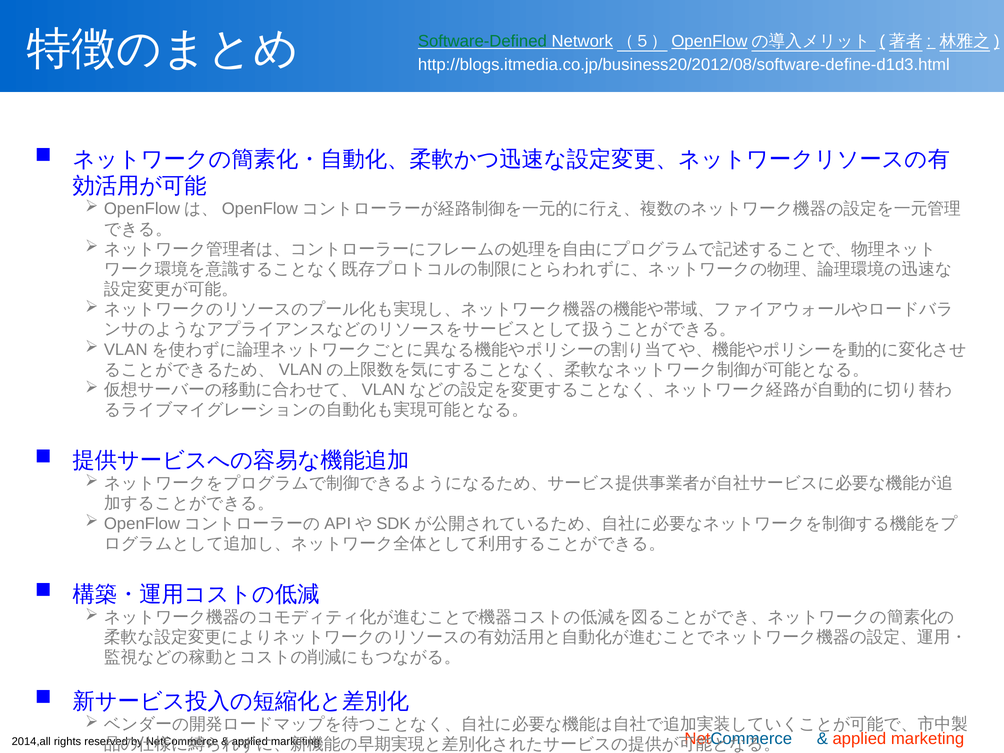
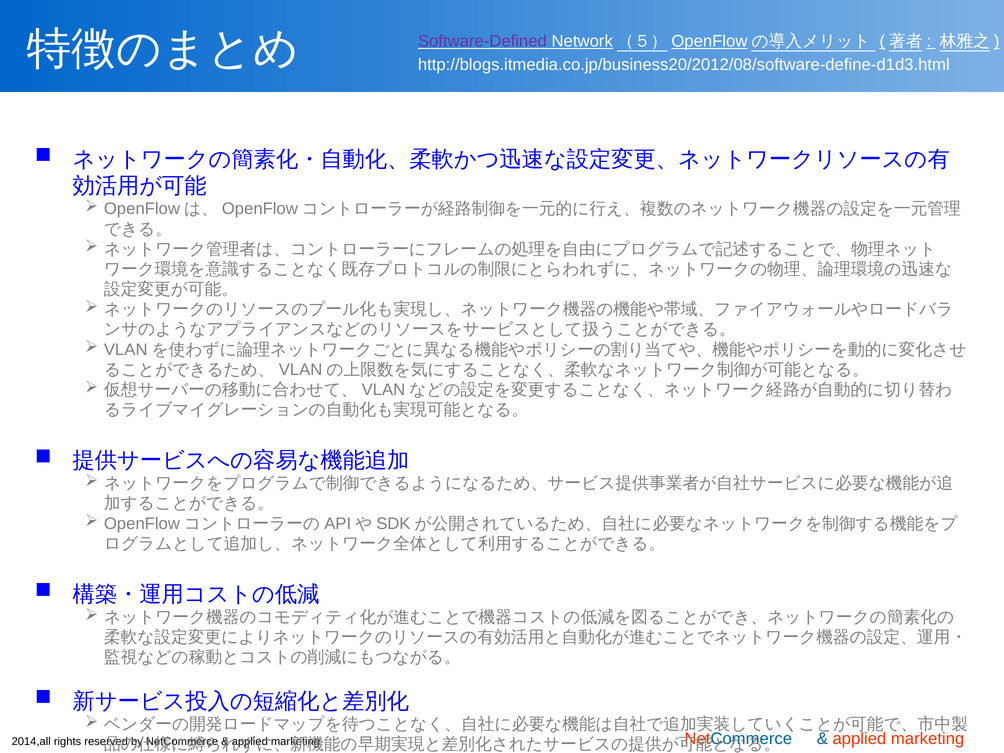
Software-Defined colour: green -> purple
